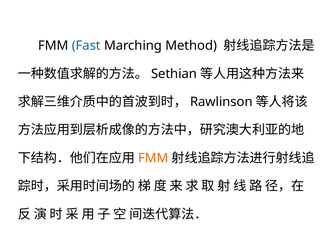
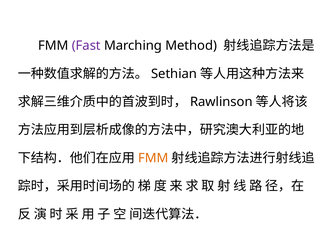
Fast colour: blue -> purple
